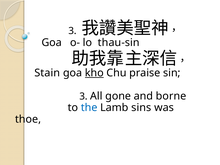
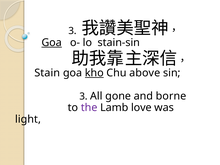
Goa at (52, 43) underline: none -> present
thau-sin: thau-sin -> stain-sin
praise: praise -> above
the colour: blue -> purple
sins: sins -> love
thoe: thoe -> light
